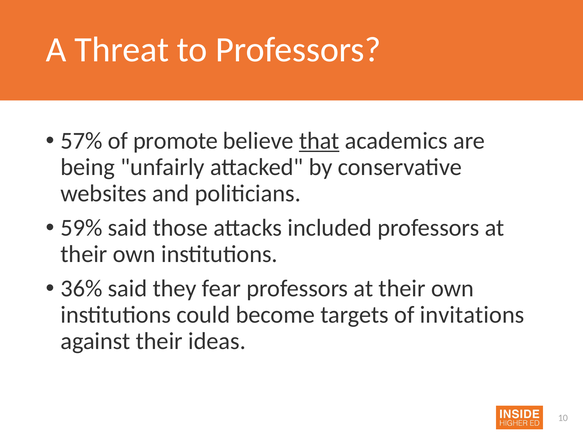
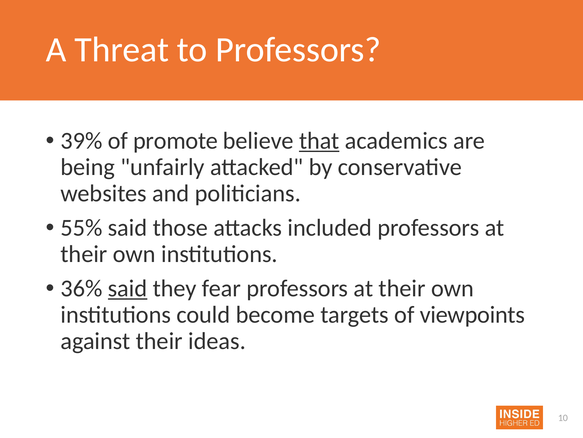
57%: 57% -> 39%
59%: 59% -> 55%
said at (128, 288) underline: none -> present
invitations: invitations -> viewpoints
